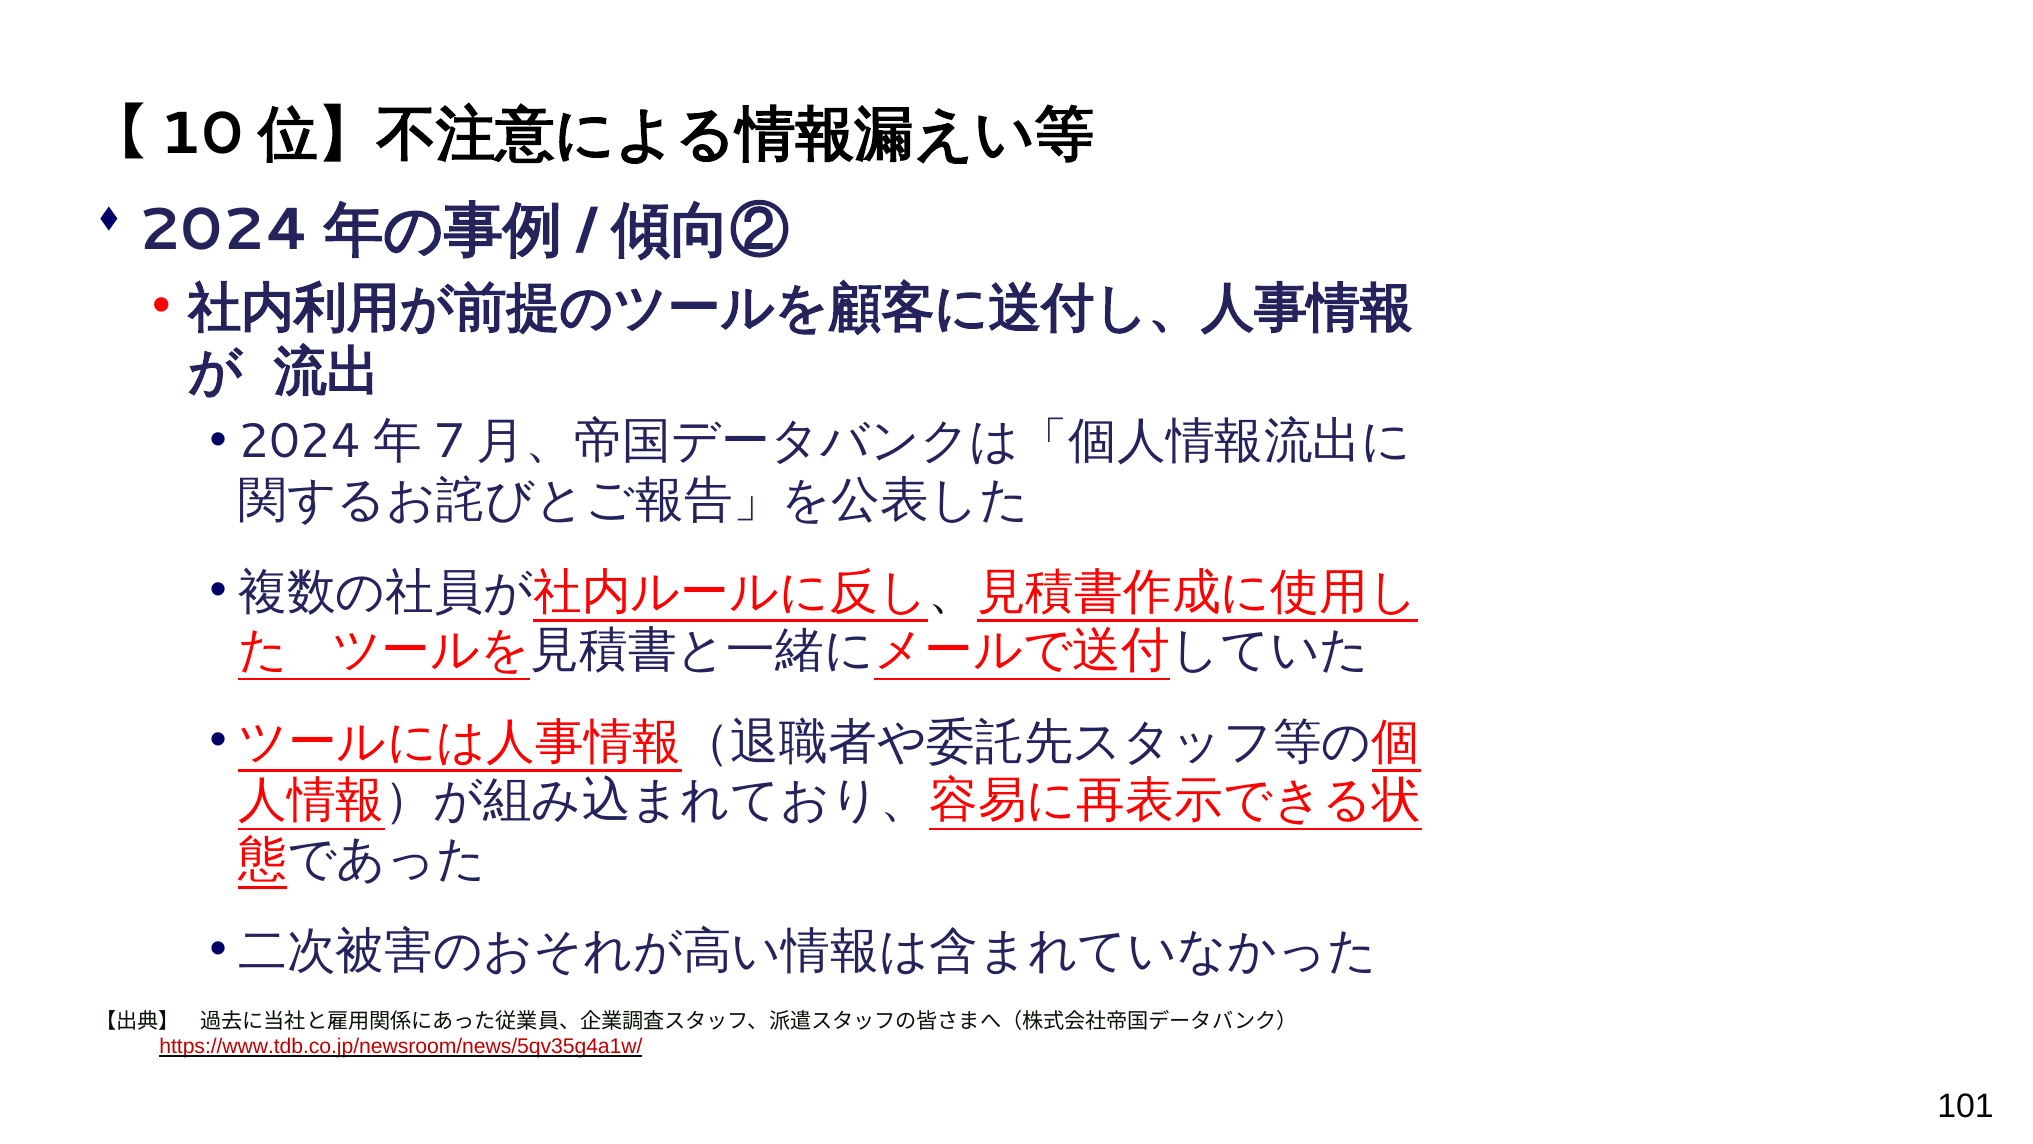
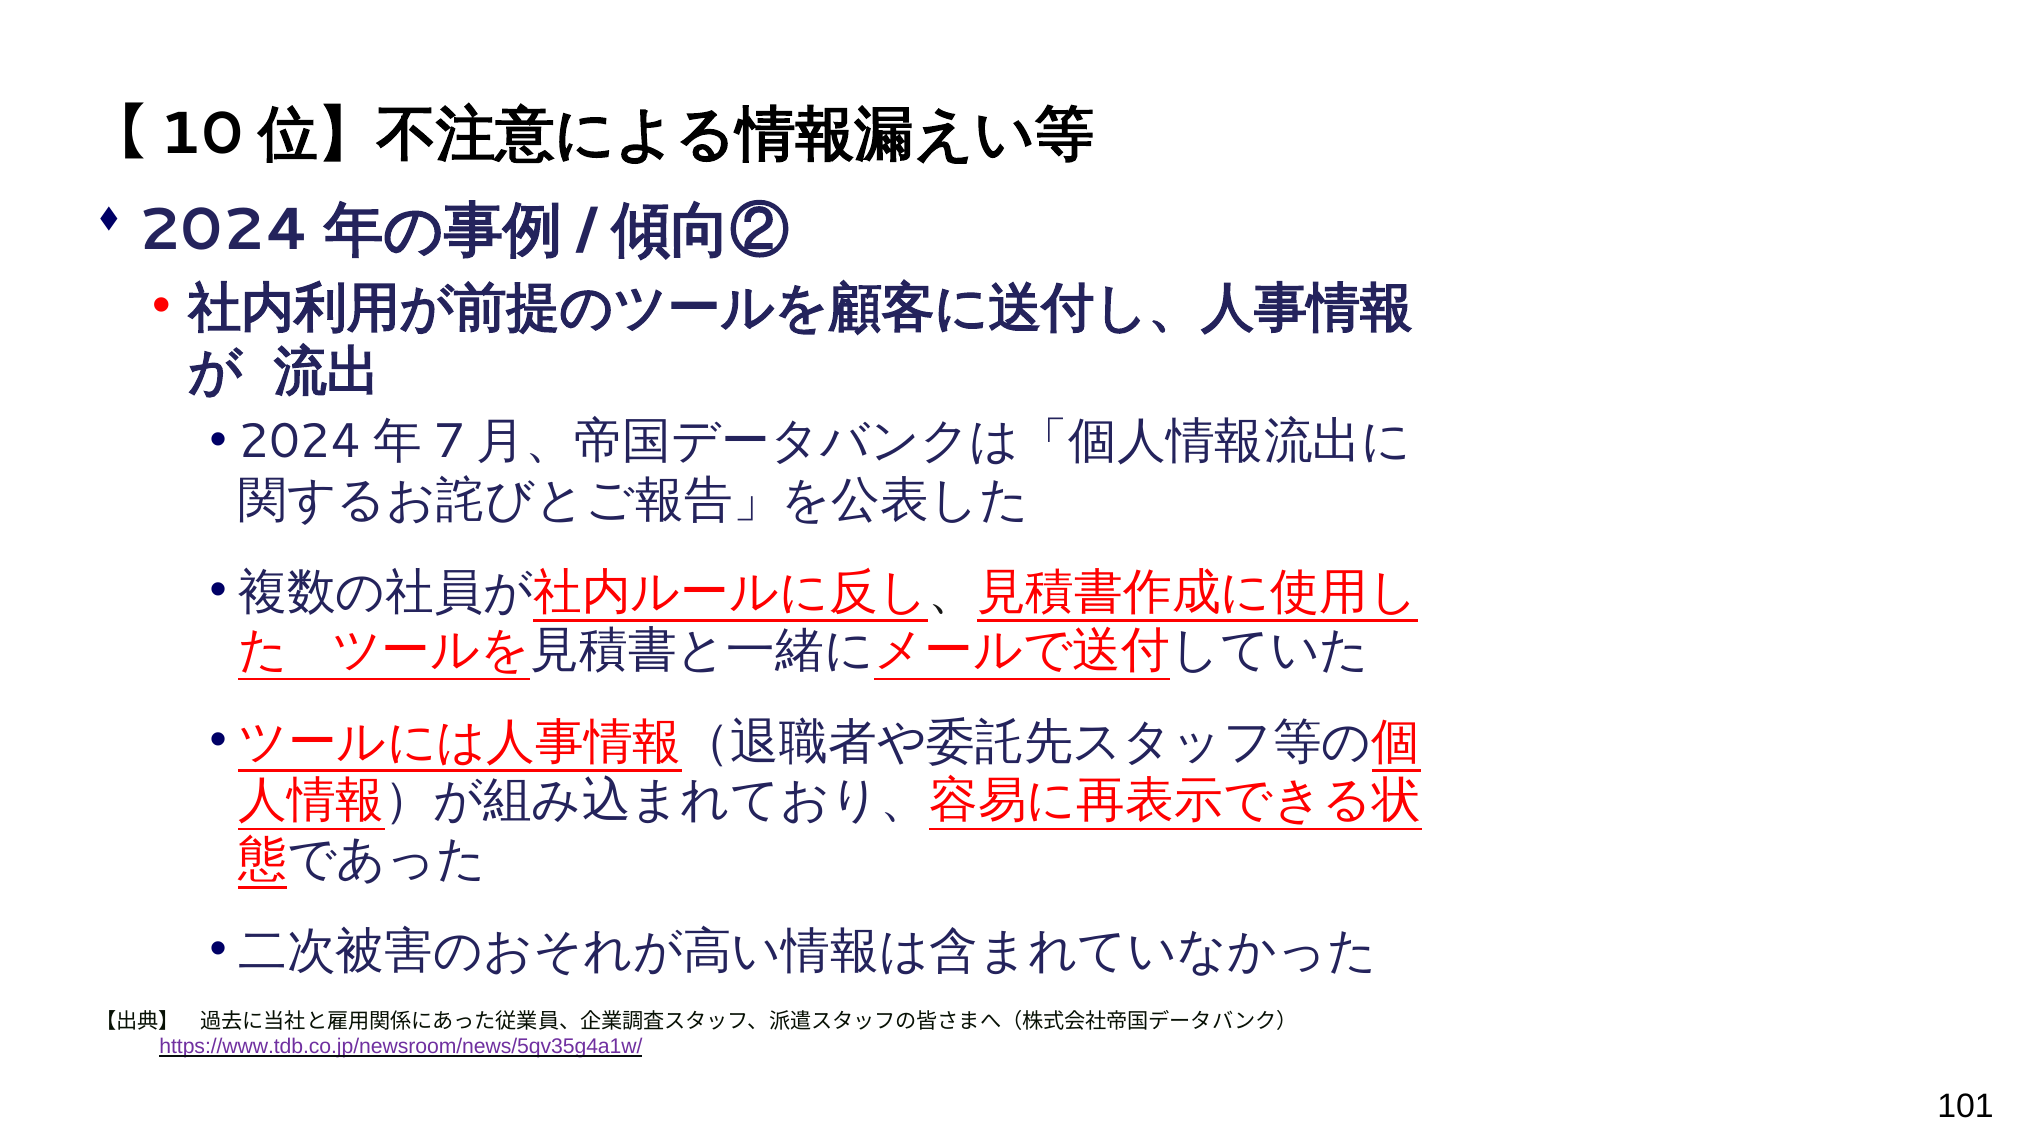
https://www.tdb.co.jp/newsroom/news/5qv35g4a1w/ colour: red -> purple
